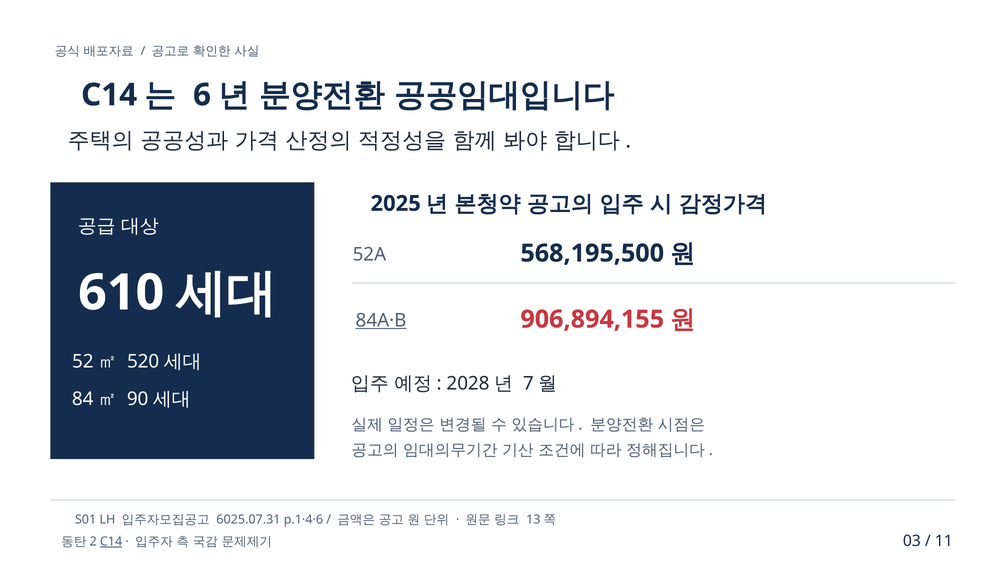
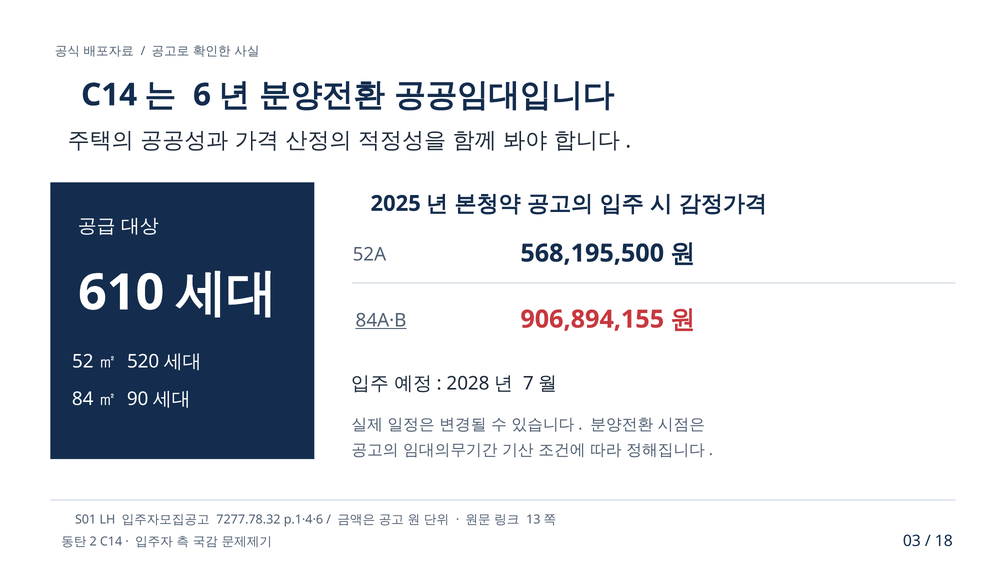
6025.07.31: 6025.07.31 -> 7277.78.32
C14 at (111, 542) underline: present -> none
11: 11 -> 18
